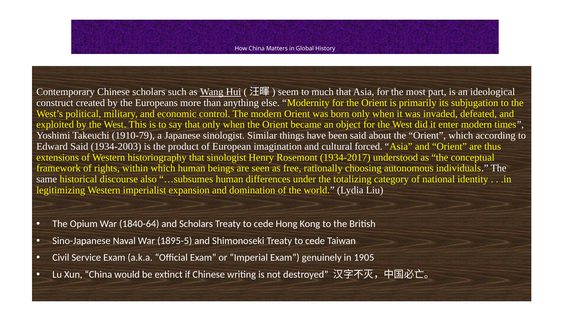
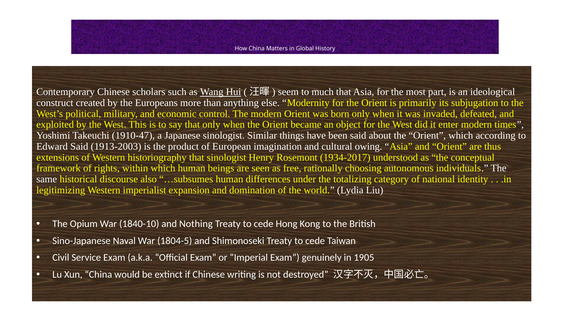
1910-79: 1910-79 -> 1910-47
1934-2003: 1934-2003 -> 1913-2003
forced: forced -> owing
1840-64: 1840-64 -> 1840-10
and Scholars: Scholars -> Nothing
1895-5: 1895-5 -> 1804-5
